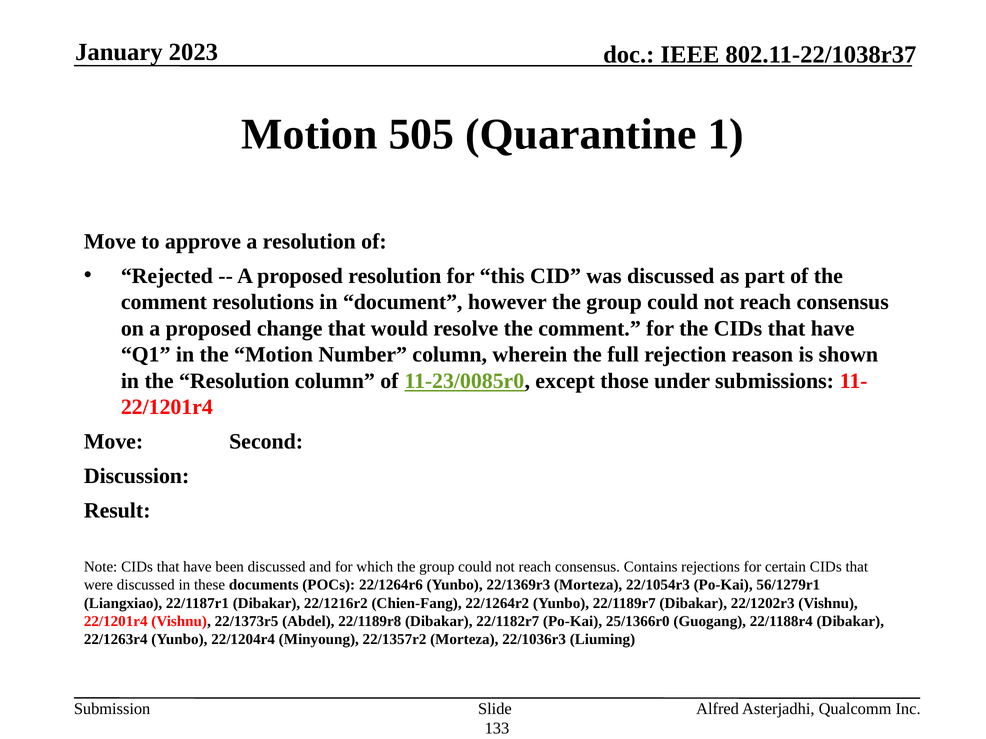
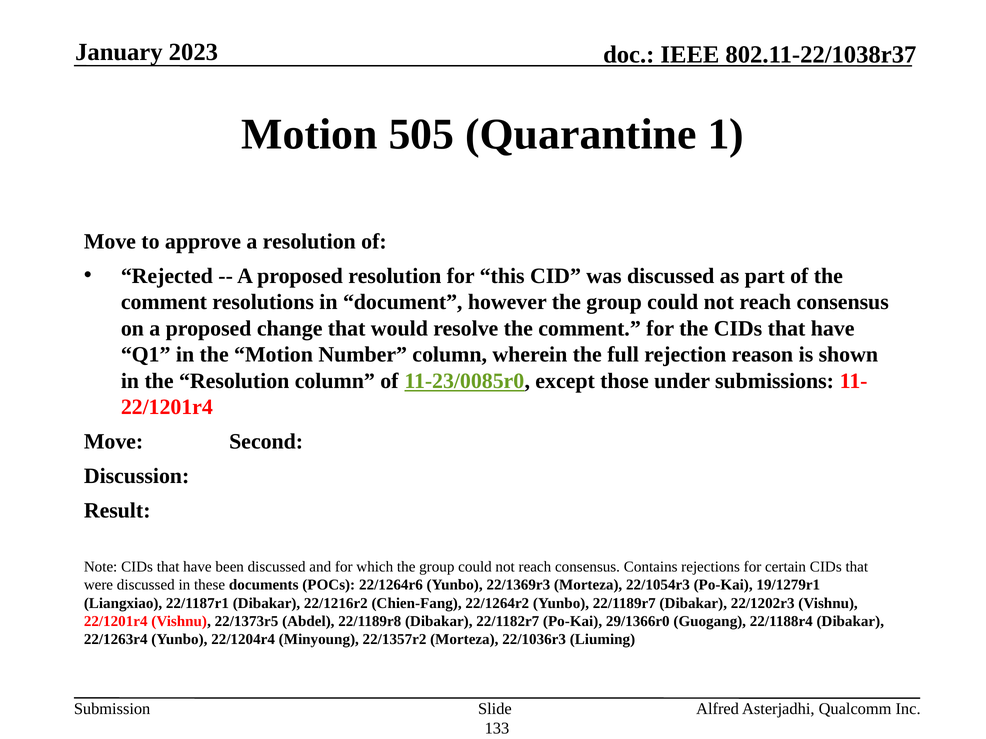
56/1279r1: 56/1279r1 -> 19/1279r1
25/1366r0: 25/1366r0 -> 29/1366r0
